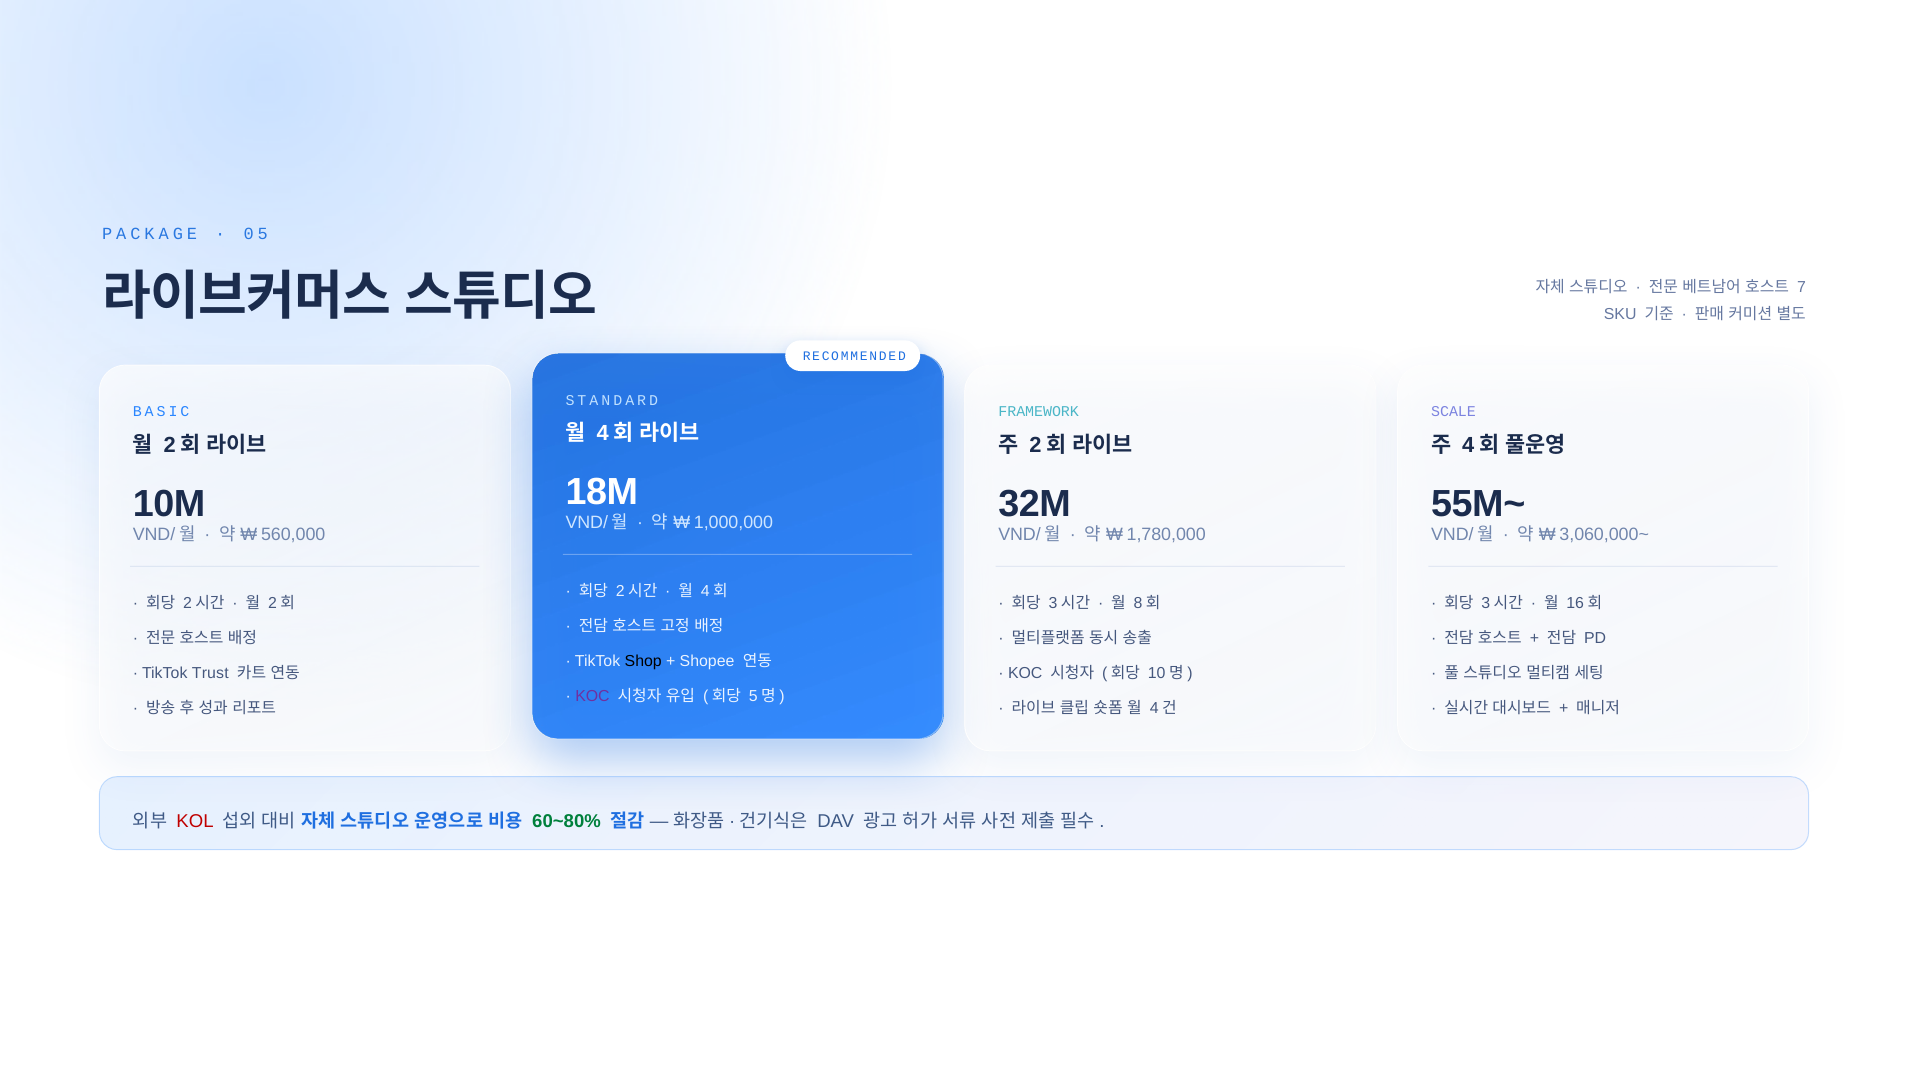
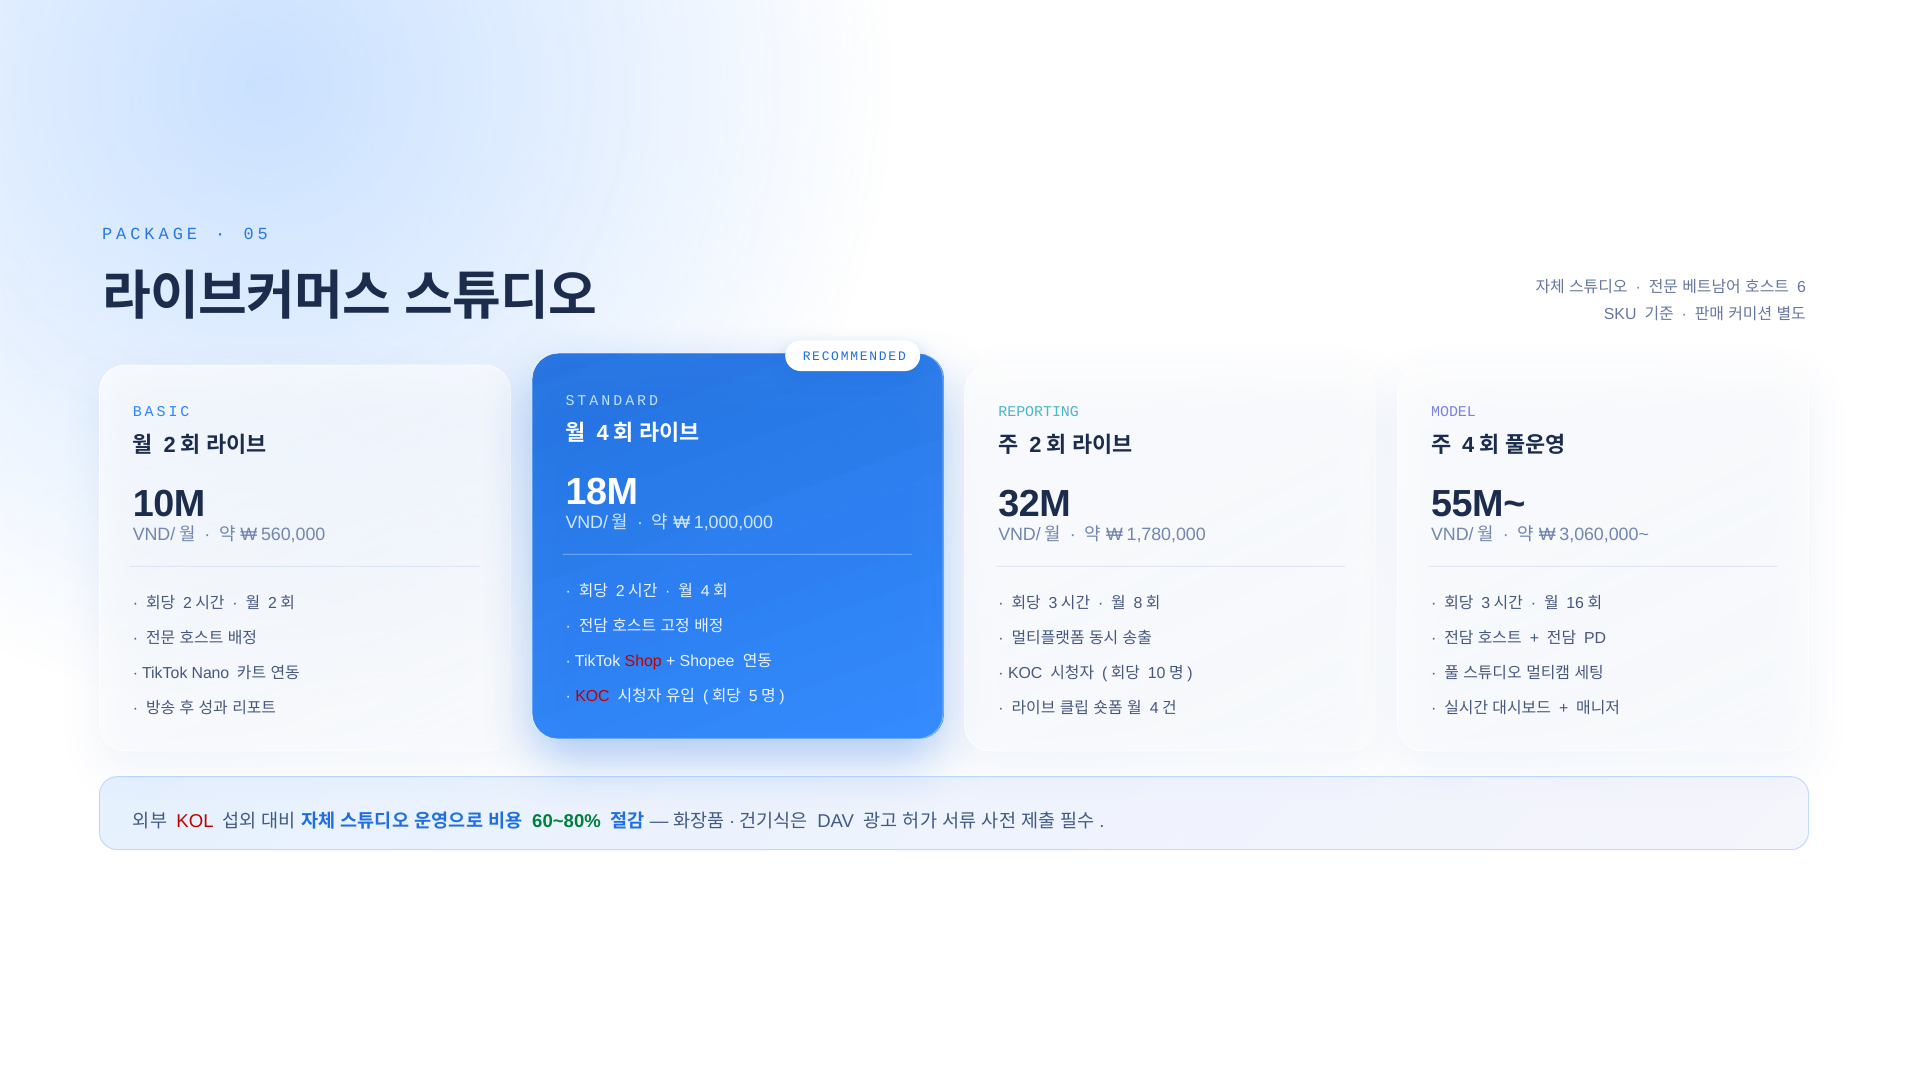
7: 7 -> 6
FRAMEWORK: FRAMEWORK -> REPORTING
SCALE: SCALE -> MODEL
Shop colour: black -> red
Trust: Trust -> Nano
KOC at (592, 696) colour: purple -> red
